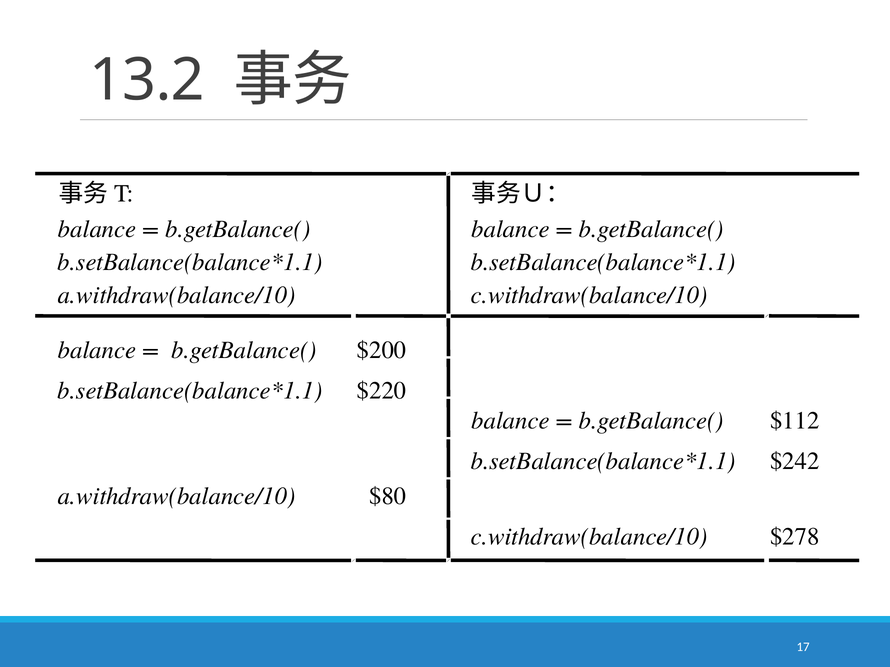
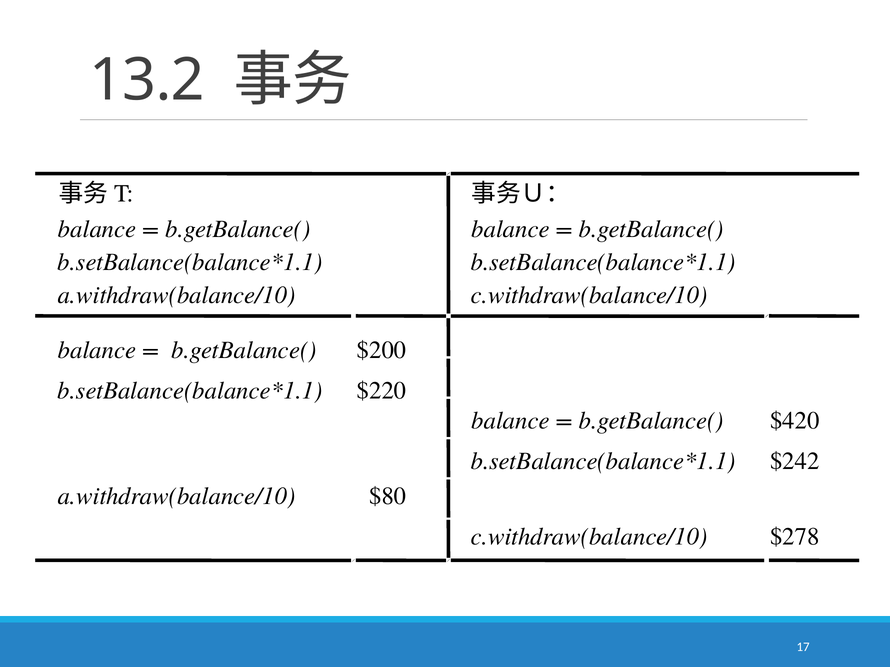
$112: $112 -> $420
